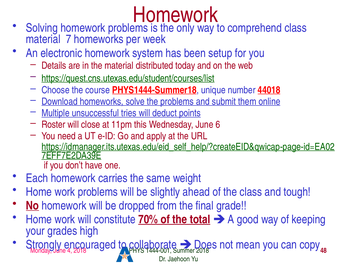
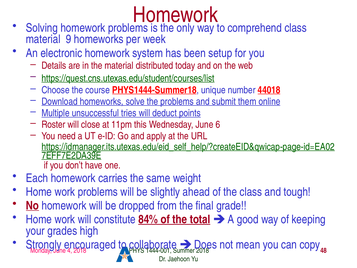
7: 7 -> 9
70%: 70% -> 84%
